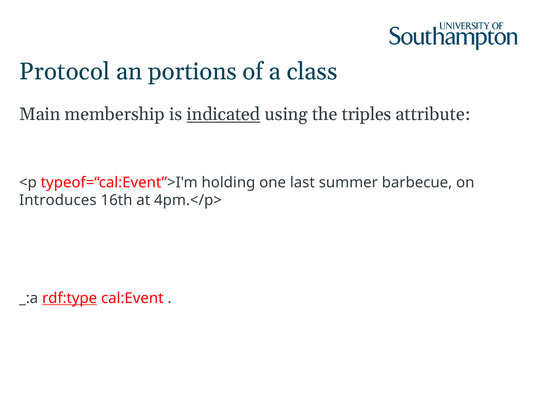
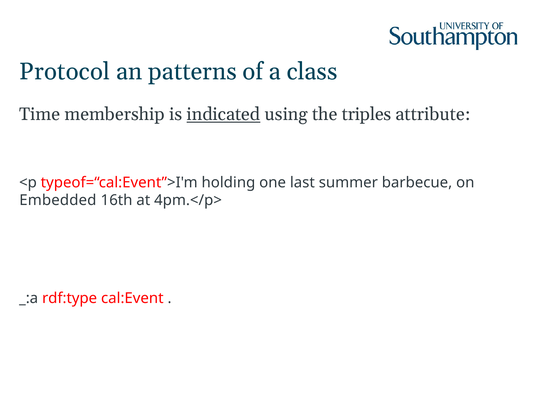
portions: portions -> patterns
Main: Main -> Time
Introduces: Introduces -> Embedded
rdf:type underline: present -> none
